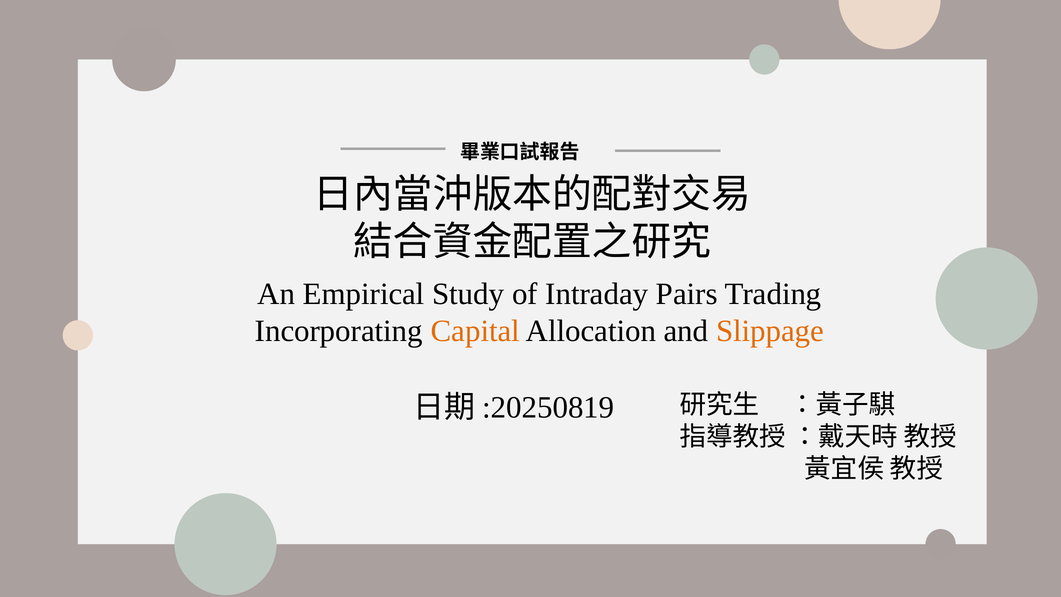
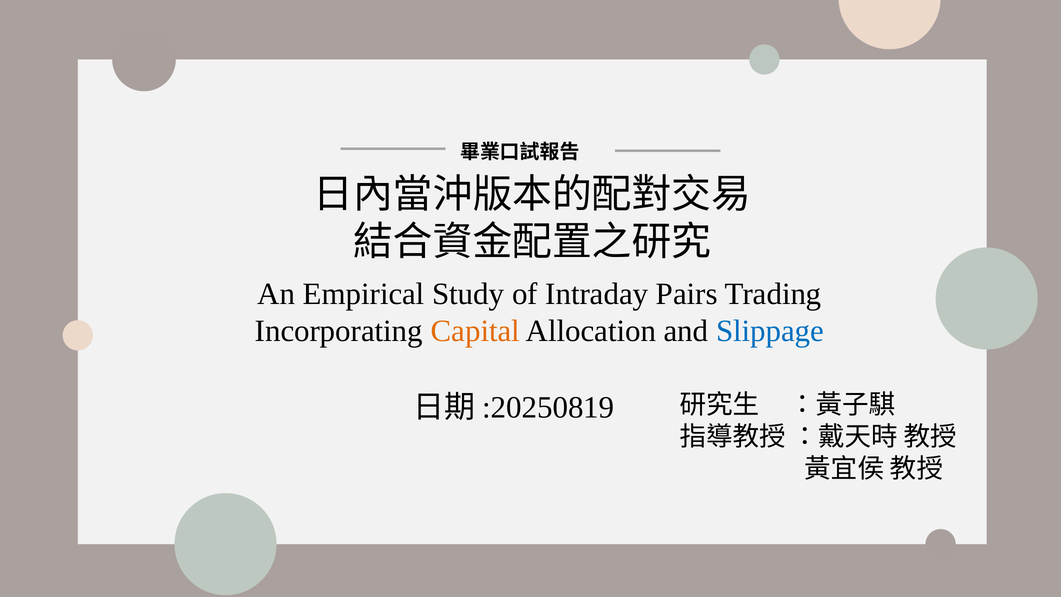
Slippage colour: orange -> blue
